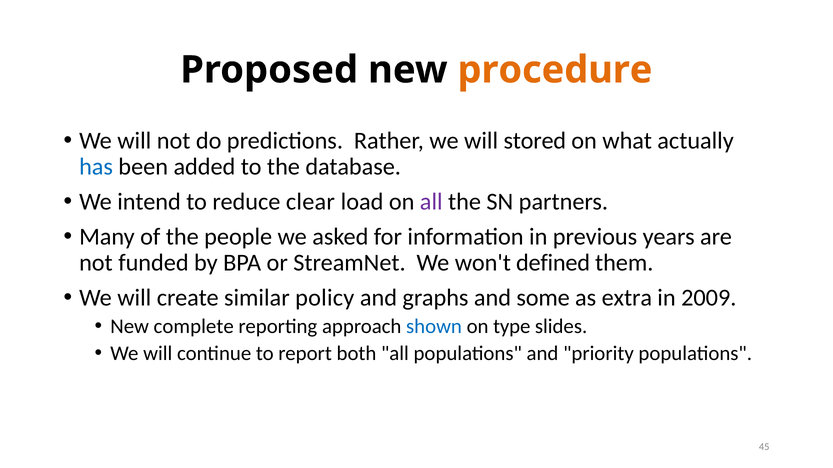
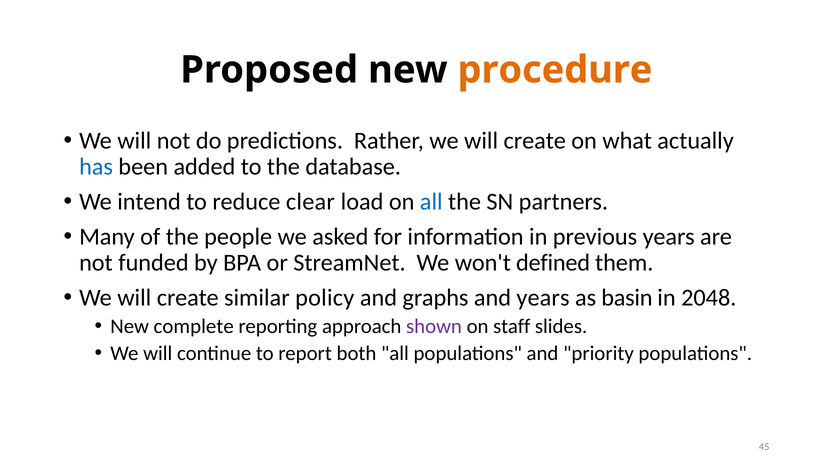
Rather we will stored: stored -> create
all at (431, 202) colour: purple -> blue
and some: some -> years
extra: extra -> basin
2009: 2009 -> 2048
shown colour: blue -> purple
type: type -> staff
